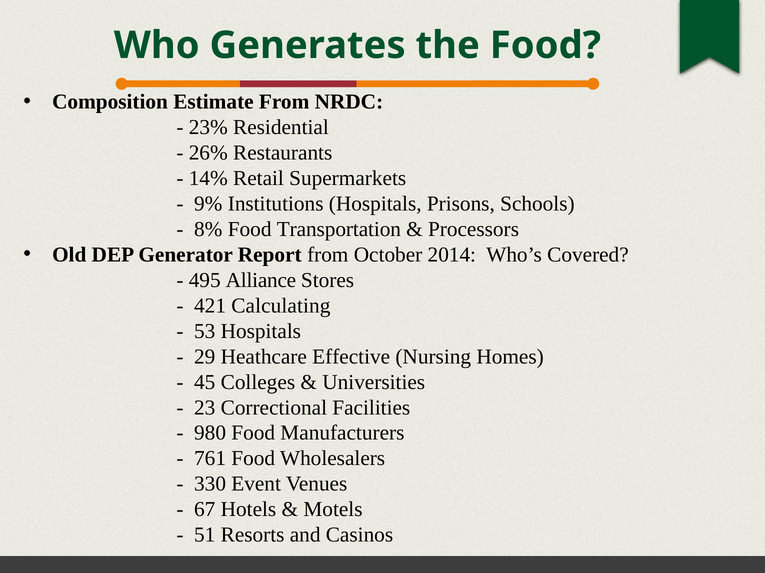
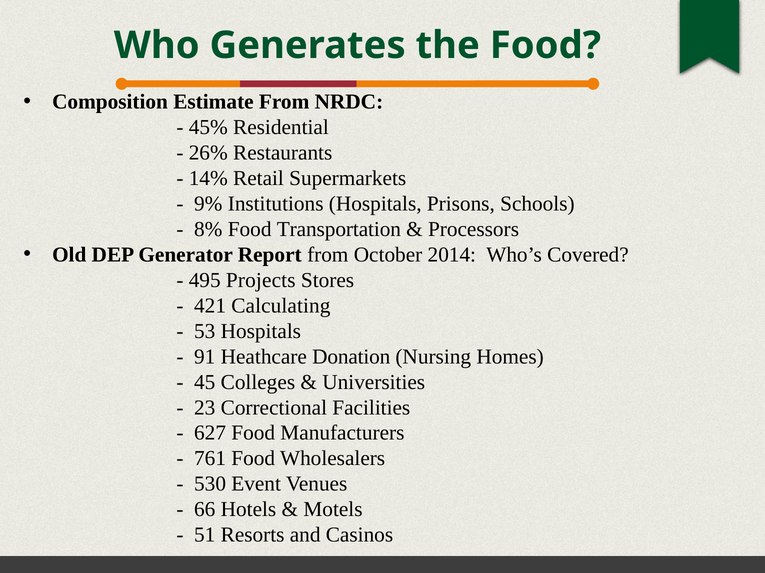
23%: 23% -> 45%
Alliance: Alliance -> Projects
29: 29 -> 91
Effective: Effective -> Donation
980: 980 -> 627
330: 330 -> 530
67: 67 -> 66
